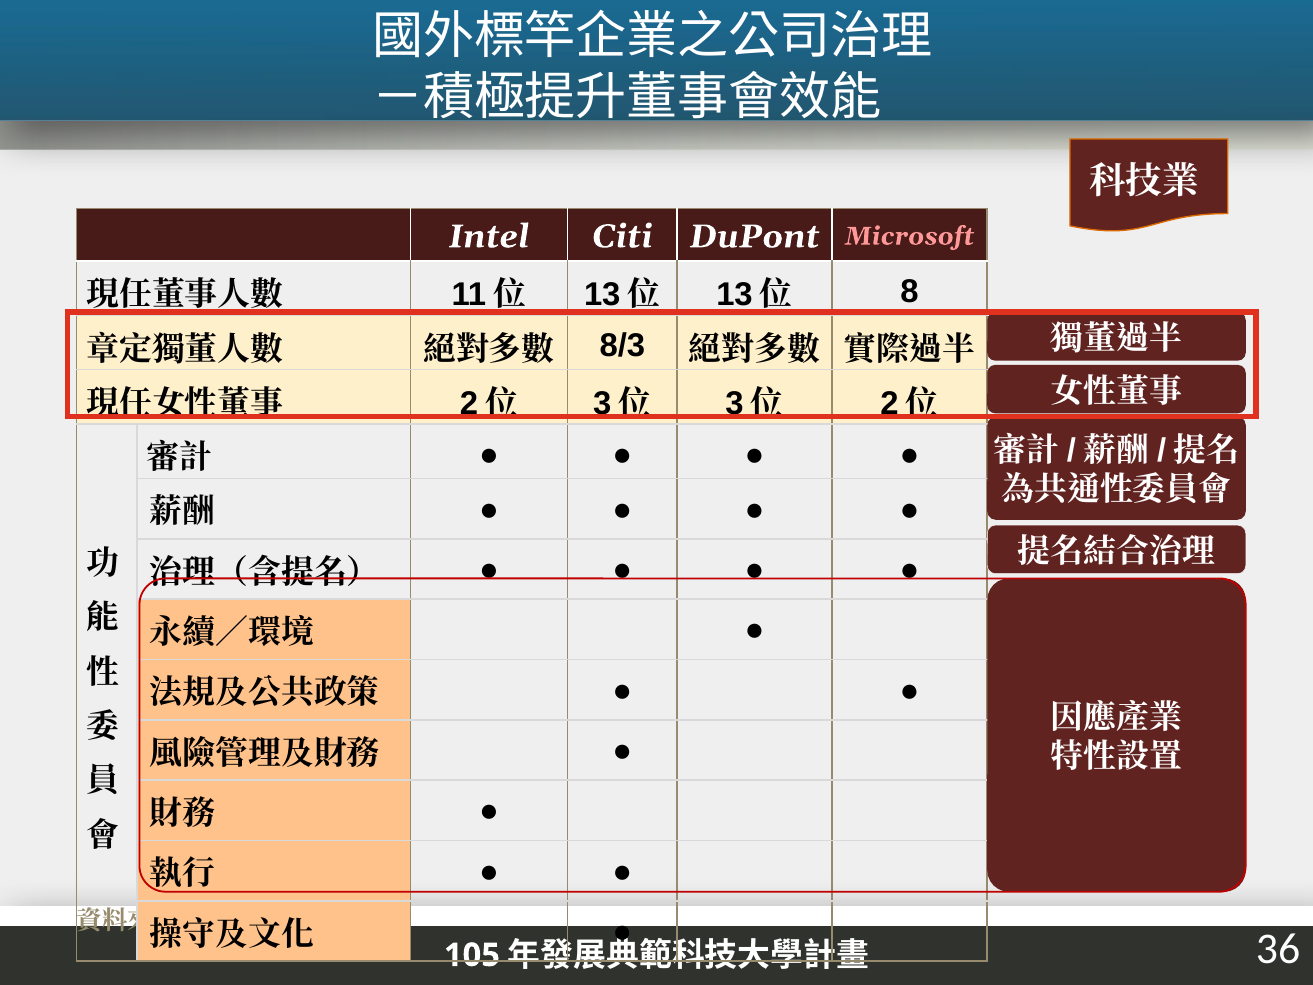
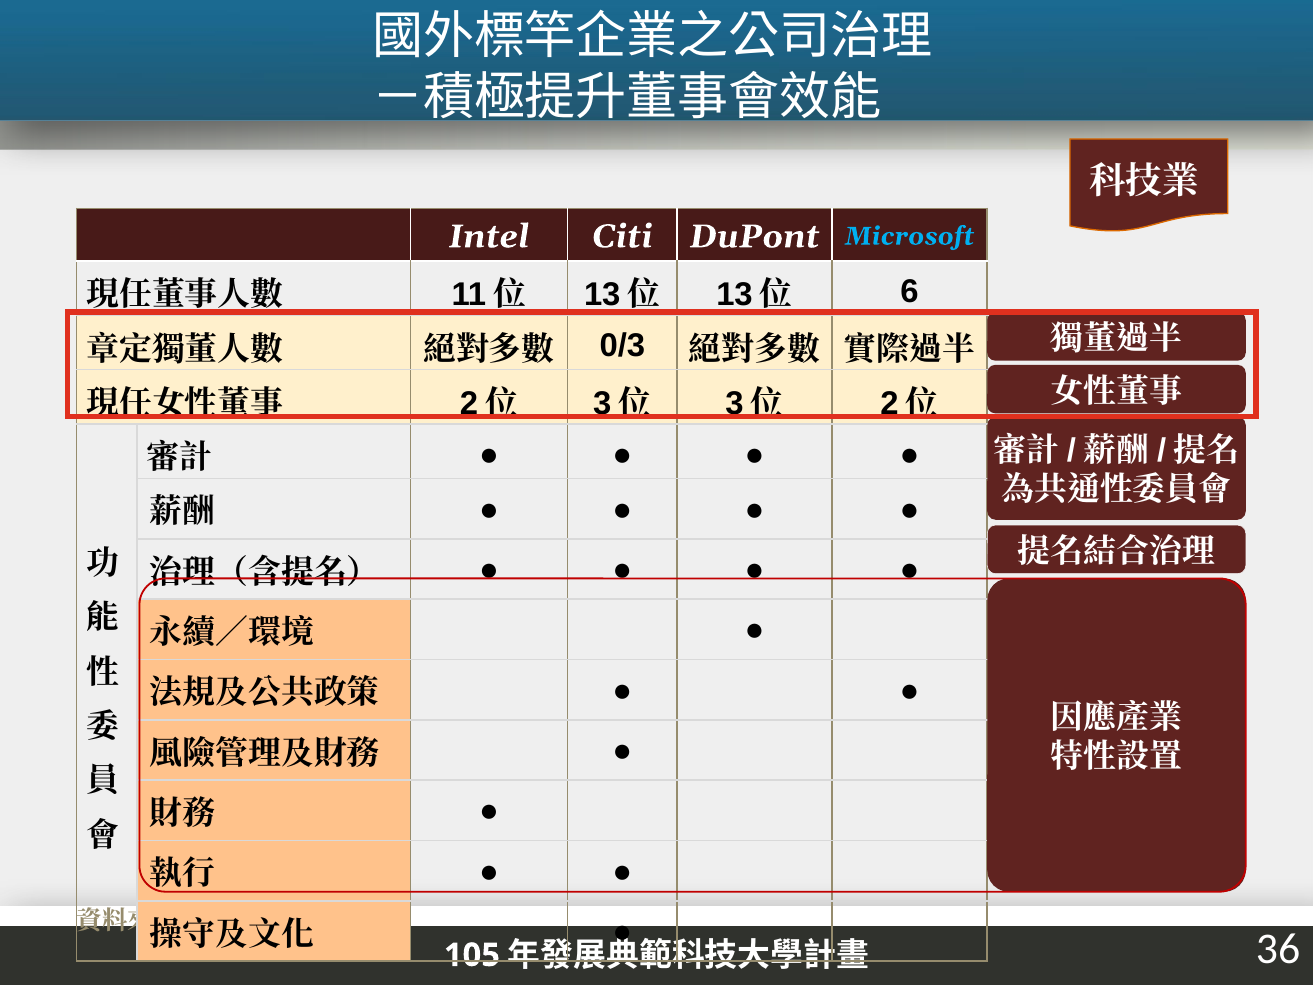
Microsoft colour: pink -> light blue
8: 8 -> 6
8/3: 8/3 -> 0/3
